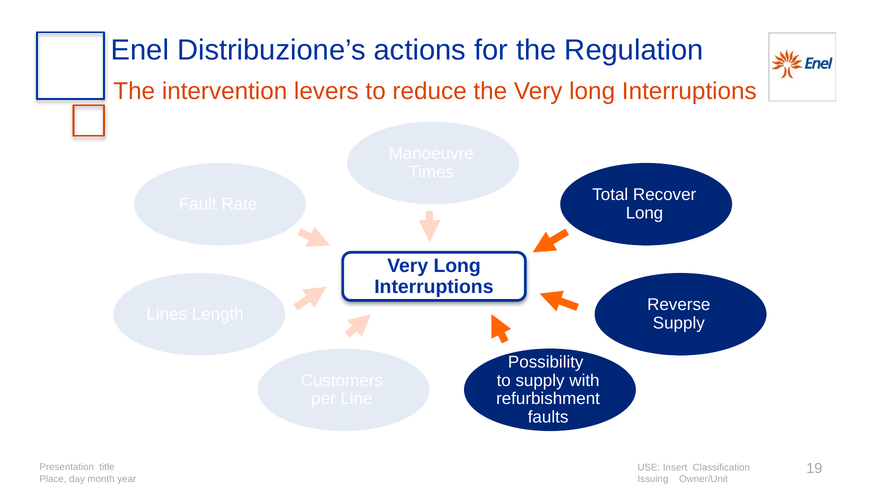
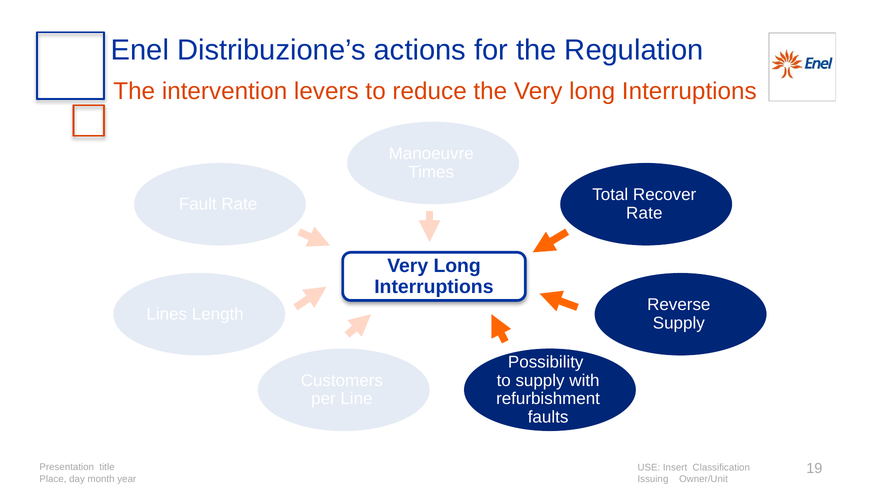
Long at (644, 213): Long -> Rate
